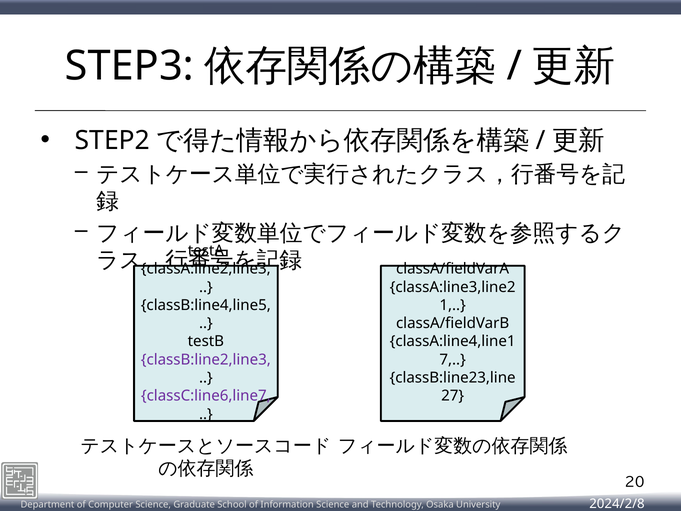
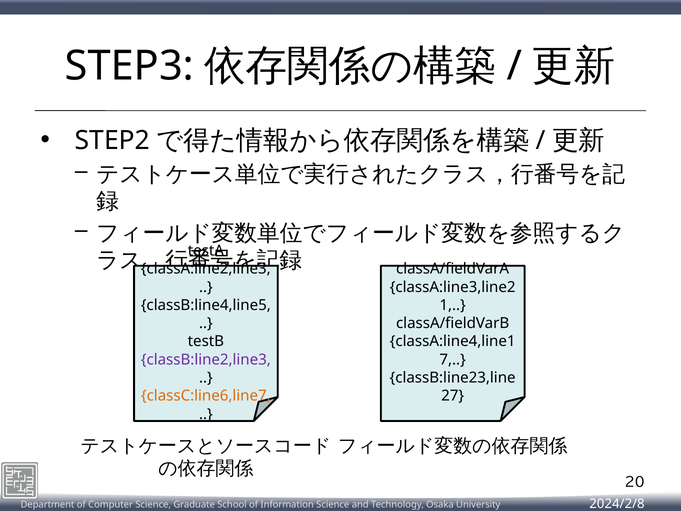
classC:line6,line7 colour: purple -> orange
